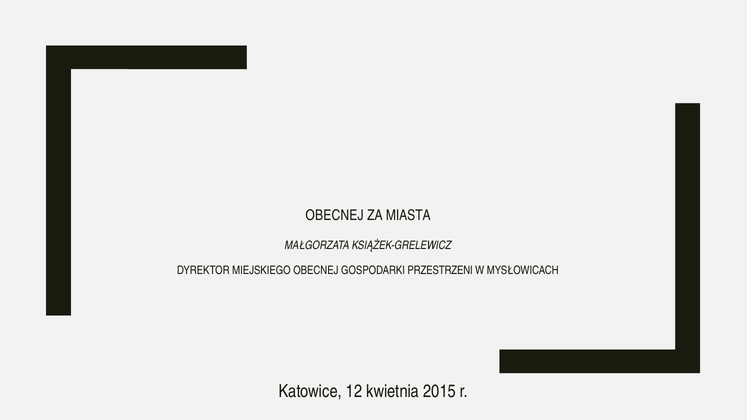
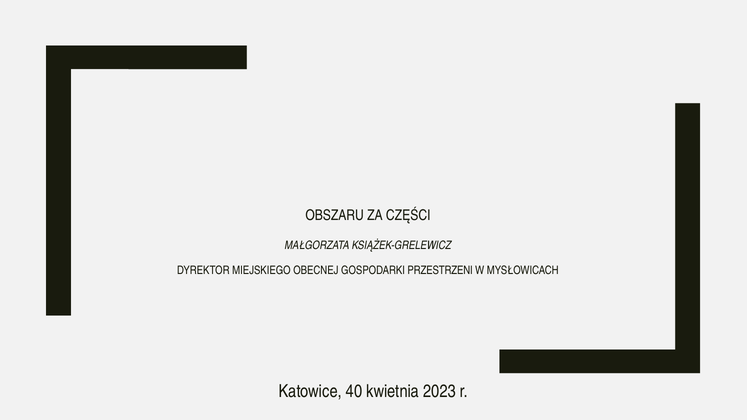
OBECNEJ at (335, 216): OBECNEJ -> OBSZARU
MIASTA: MIASTA -> CZĘŚCI
12: 12 -> 40
2015: 2015 -> 2023
